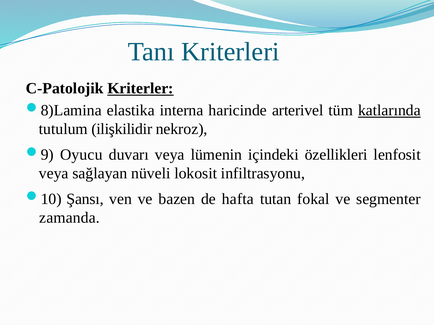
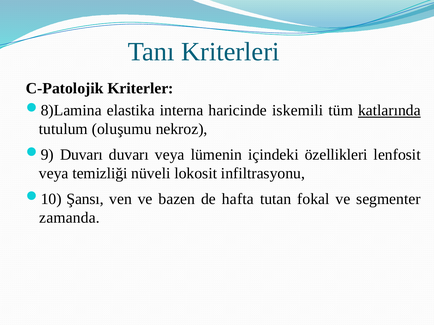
Kriterler underline: present -> none
arterivel: arterivel -> iskemili
ilişkilidir: ilişkilidir -> oluşumu
Oyucu at (81, 155): Oyucu -> Duvarı
sağlayan: sağlayan -> temizliği
